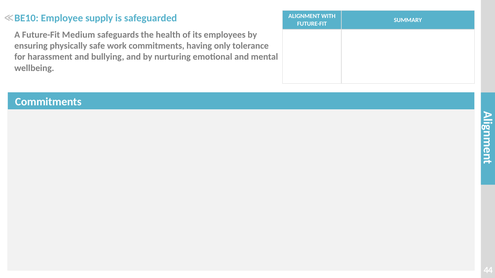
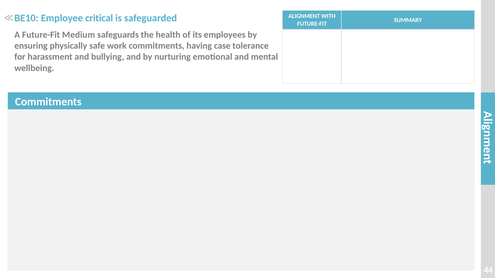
supply: supply -> critical
only: only -> case
